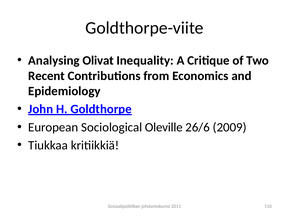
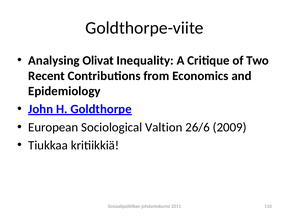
Oleville: Oleville -> Valtion
